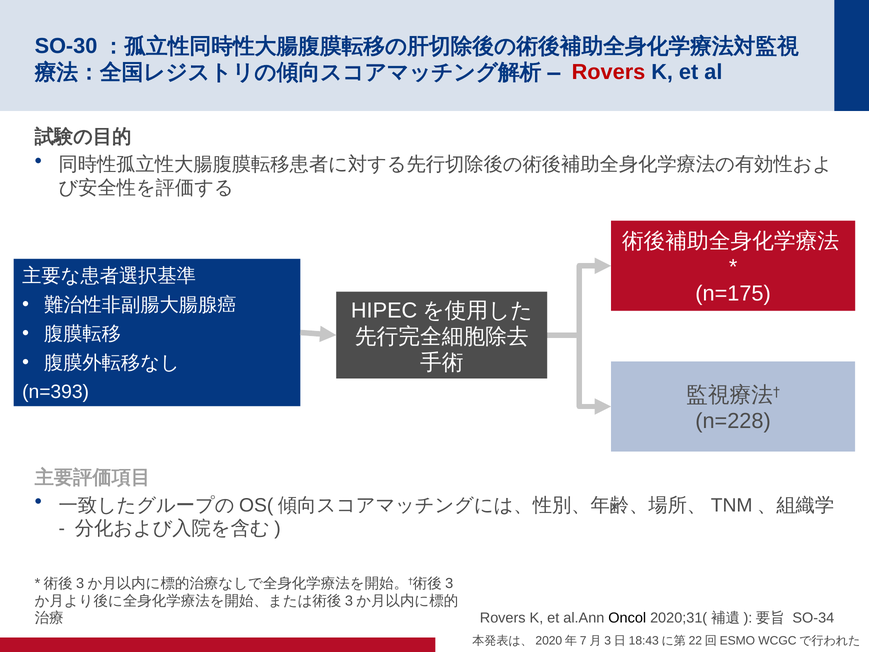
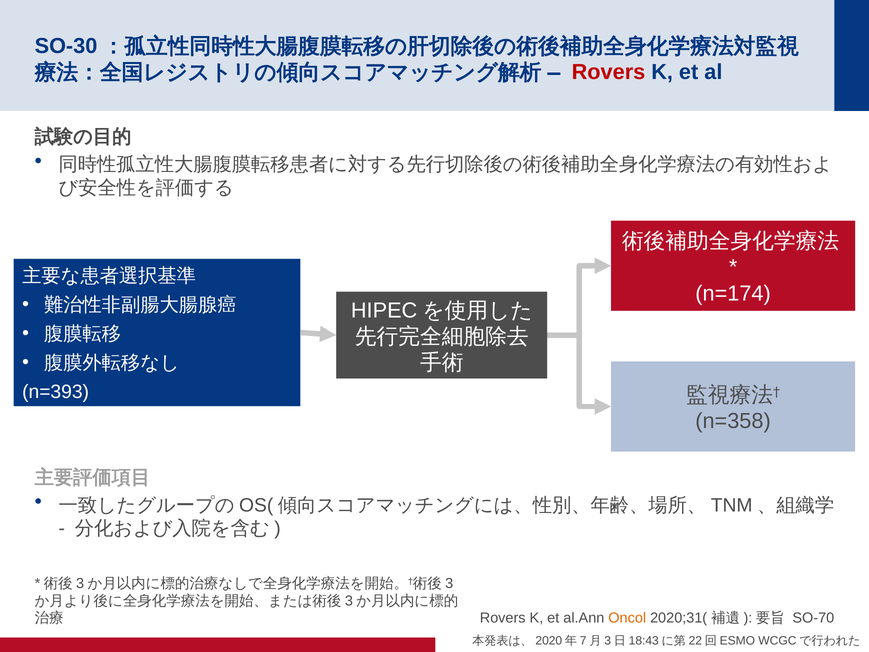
n=175: n=175 -> n=174
n=228: n=228 -> n=358
Oncol colour: black -> orange
SO-34: SO-34 -> SO-70
